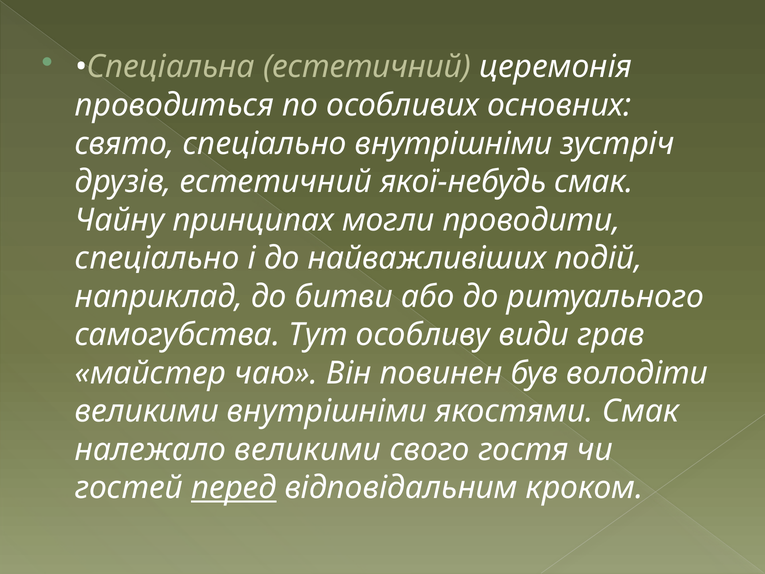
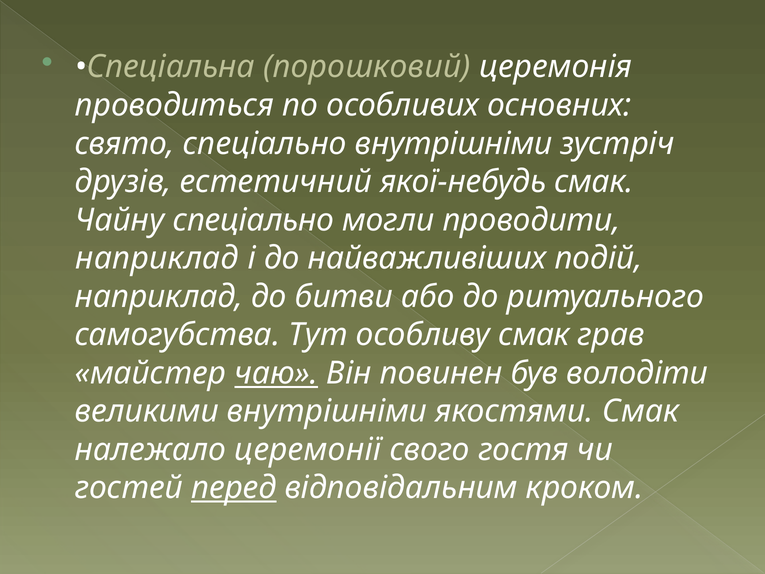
Спеціальна естетичний: естетичний -> порошковий
Чайну принципах: принципах -> спеціально
спеціально at (157, 258): спеціально -> наприклад
особливу види: види -> смак
чаю underline: none -> present
належало великими: великими -> церемонії
